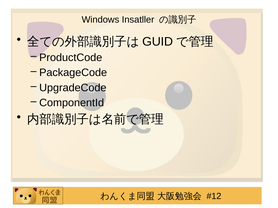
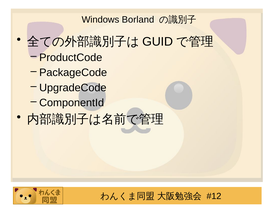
Insatller: Insatller -> Borland
